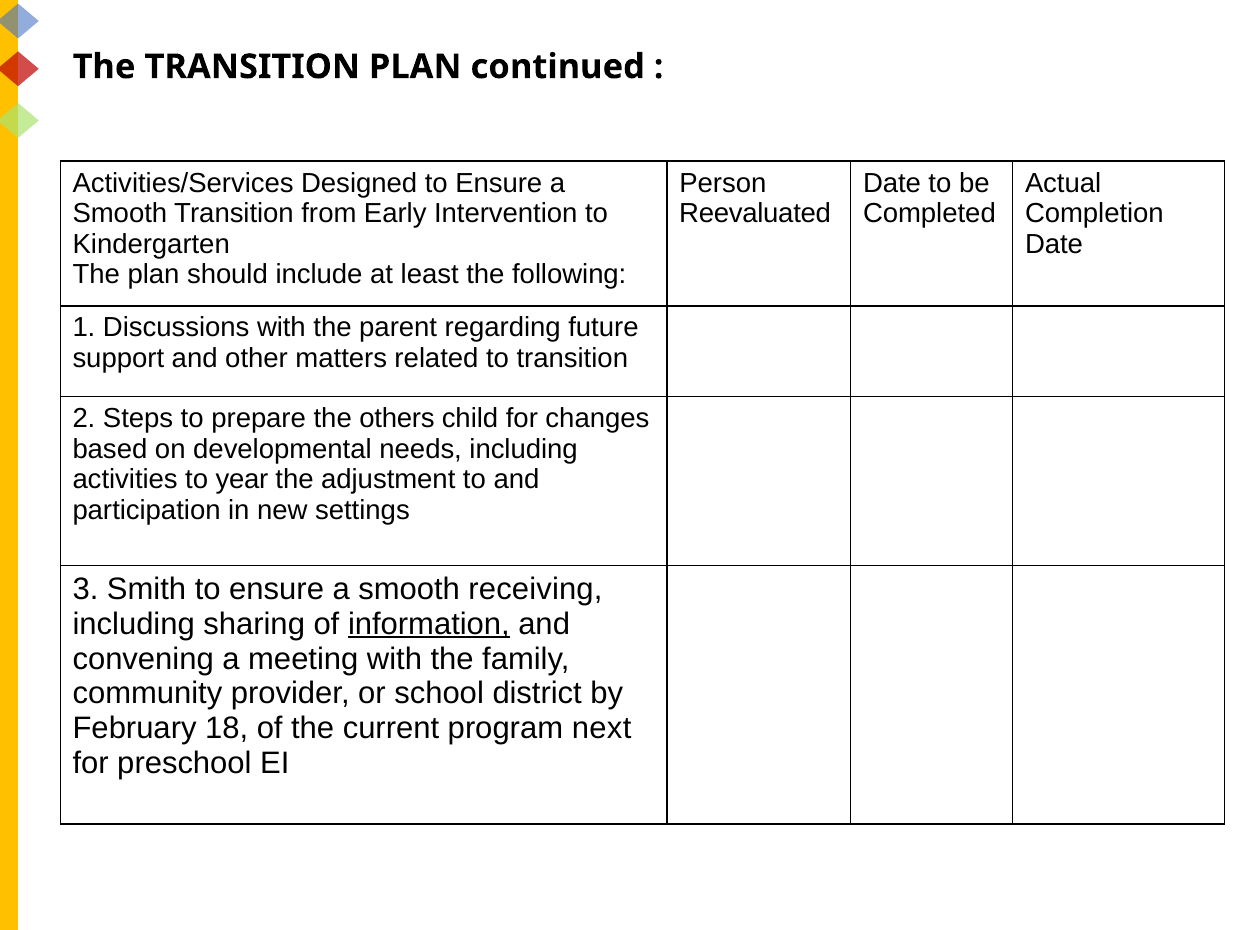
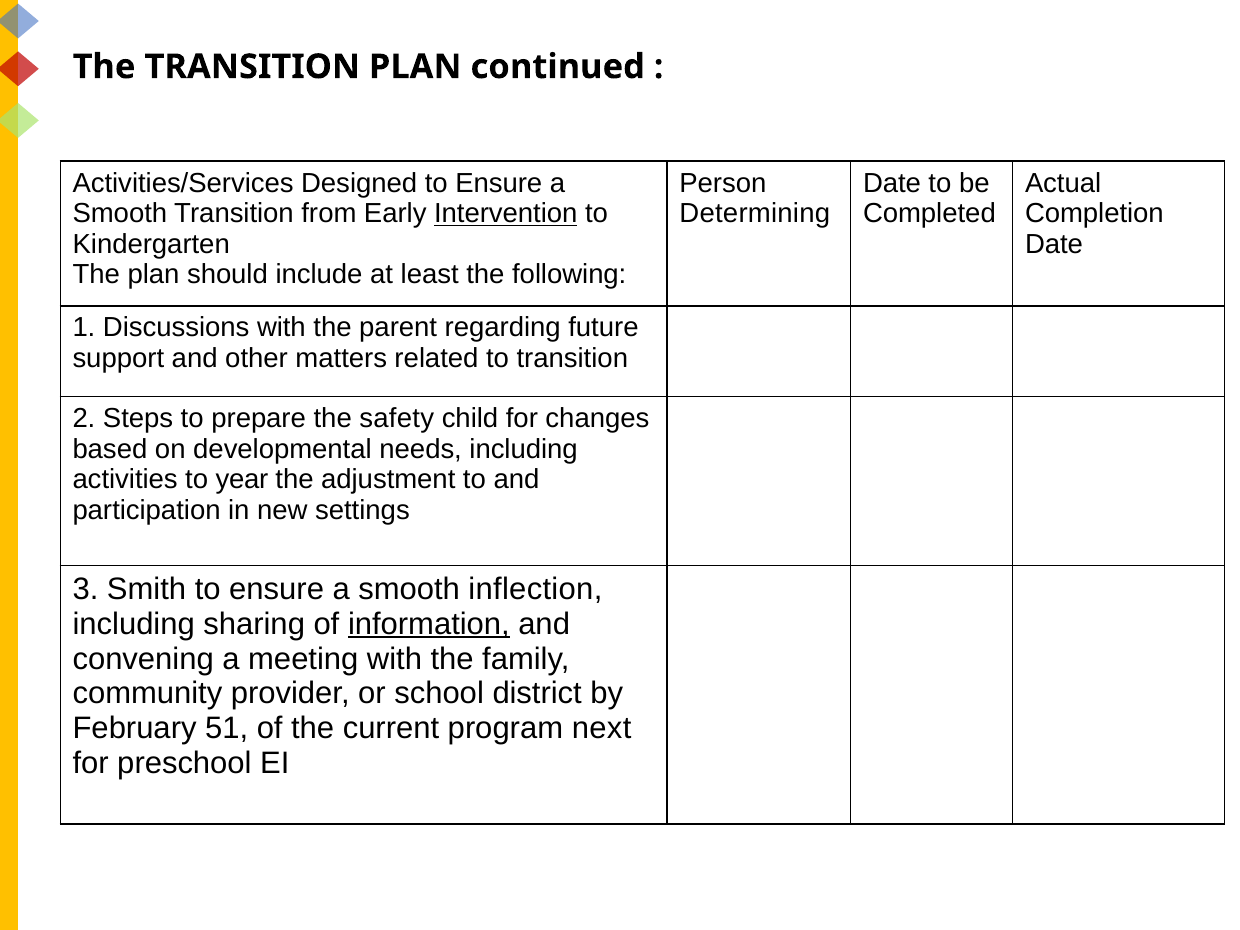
Intervention underline: none -> present
Reevaluated: Reevaluated -> Determining
others: others -> safety
receiving: receiving -> inflection
18: 18 -> 51
